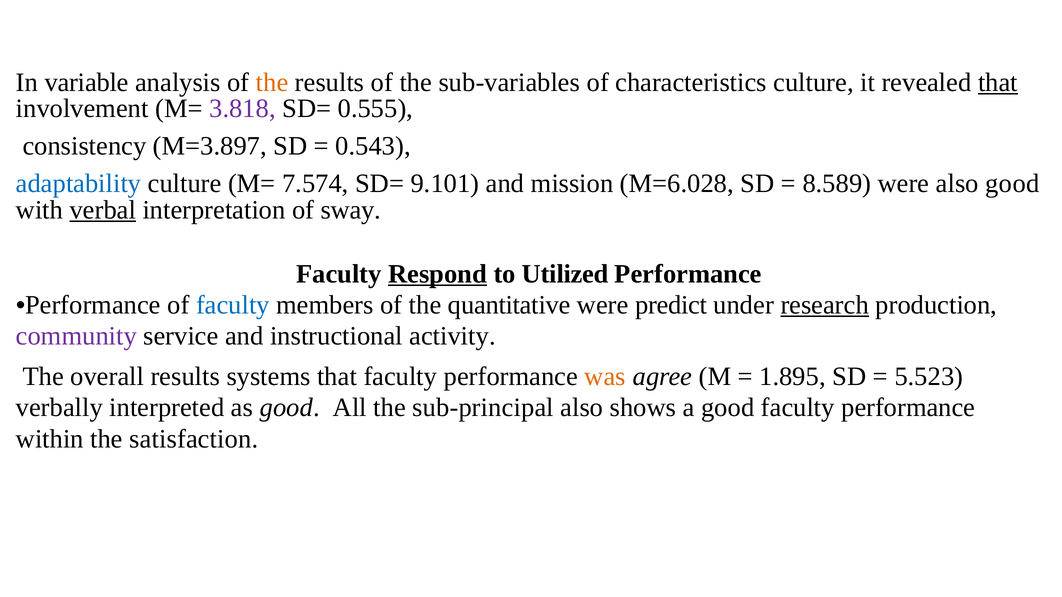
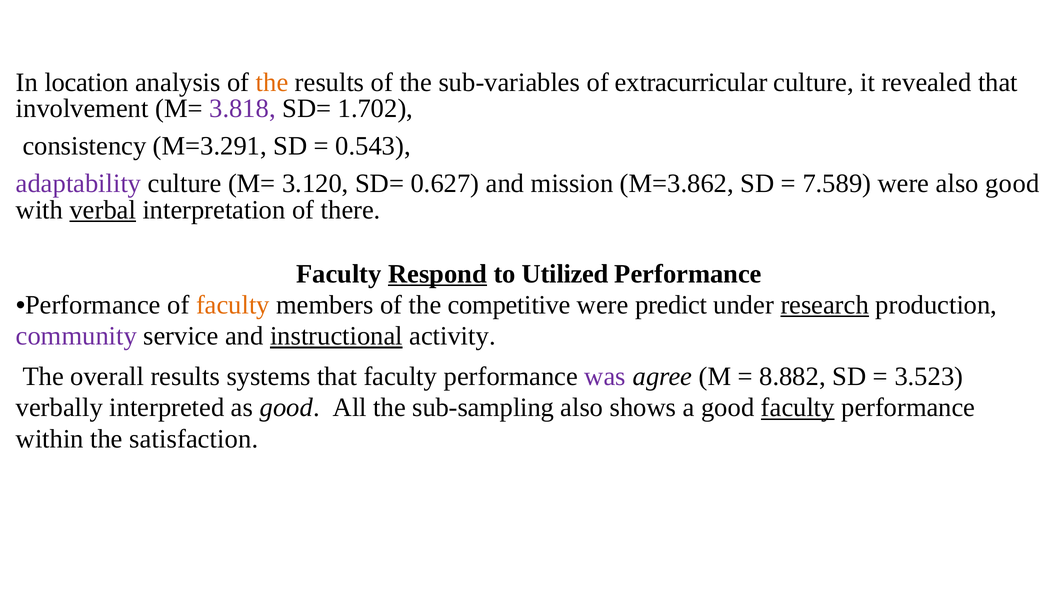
variable: variable -> location
characteristics: characteristics -> extracurricular
that at (998, 82) underline: present -> none
0.555: 0.555 -> 1.702
M=3.897: M=3.897 -> M=3.291
adaptability colour: blue -> purple
7.574: 7.574 -> 3.120
9.101: 9.101 -> 0.627
M=6.028: M=6.028 -> M=3.862
8.589: 8.589 -> 7.589
sway: sway -> there
faculty at (233, 305) colour: blue -> orange
quantitative: quantitative -> competitive
instructional underline: none -> present
was colour: orange -> purple
1.895: 1.895 -> 8.882
5.523: 5.523 -> 3.523
sub-principal: sub-principal -> sub-sampling
faculty at (798, 408) underline: none -> present
